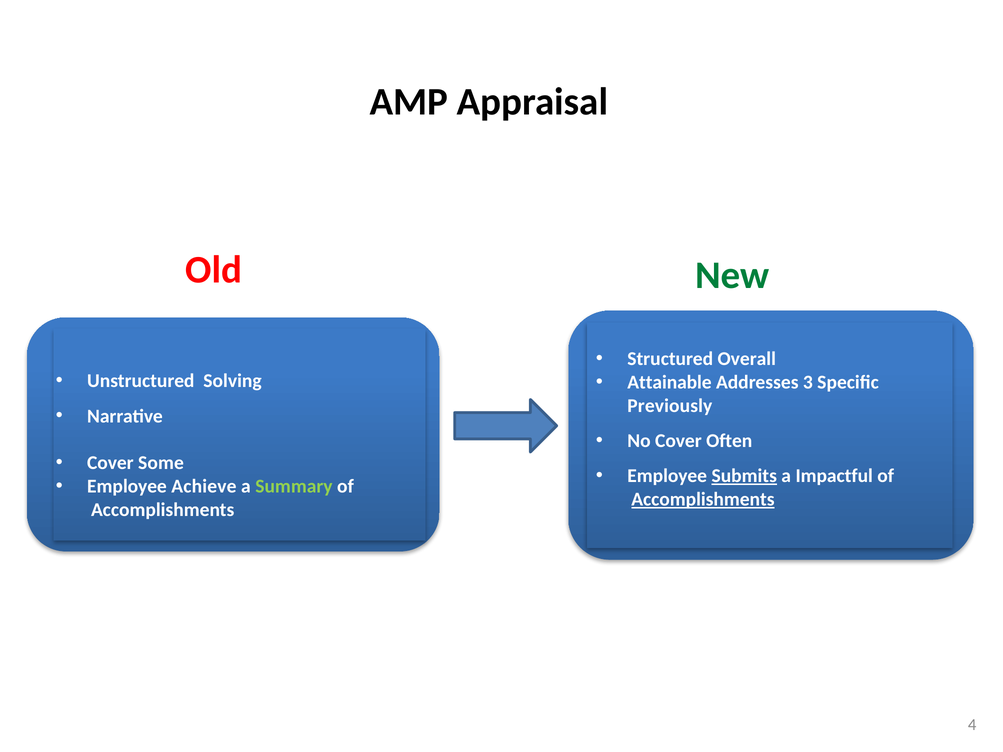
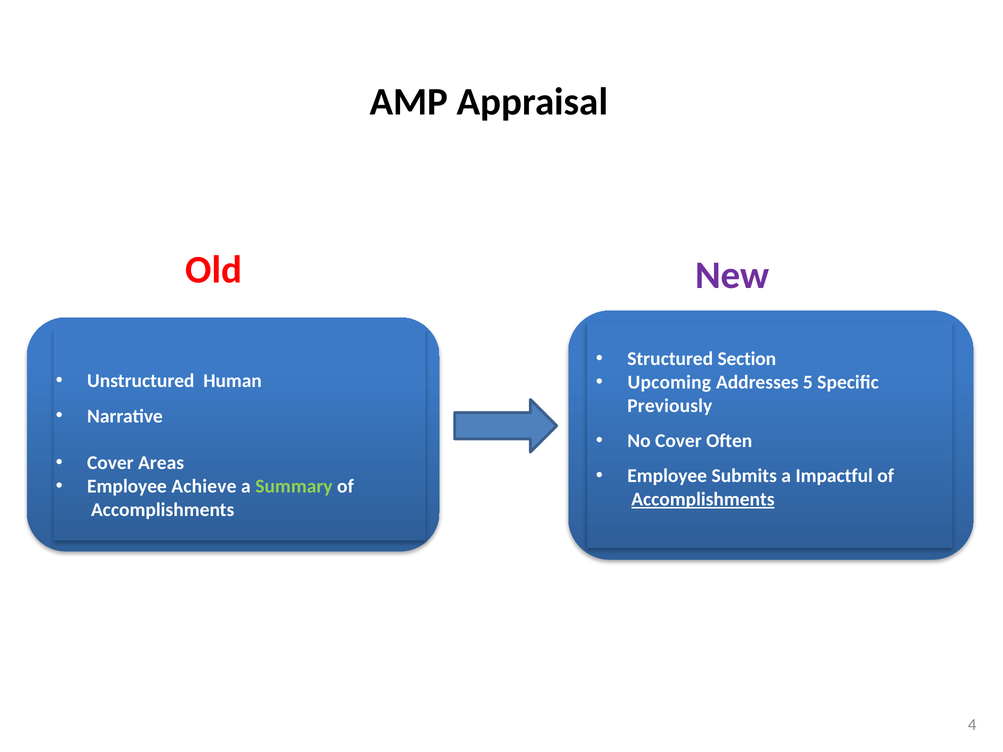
New colour: green -> purple
Overall: Overall -> Section
Solving: Solving -> Human
Attainable: Attainable -> Upcoming
3: 3 -> 5
Some: Some -> Areas
Submits underline: present -> none
